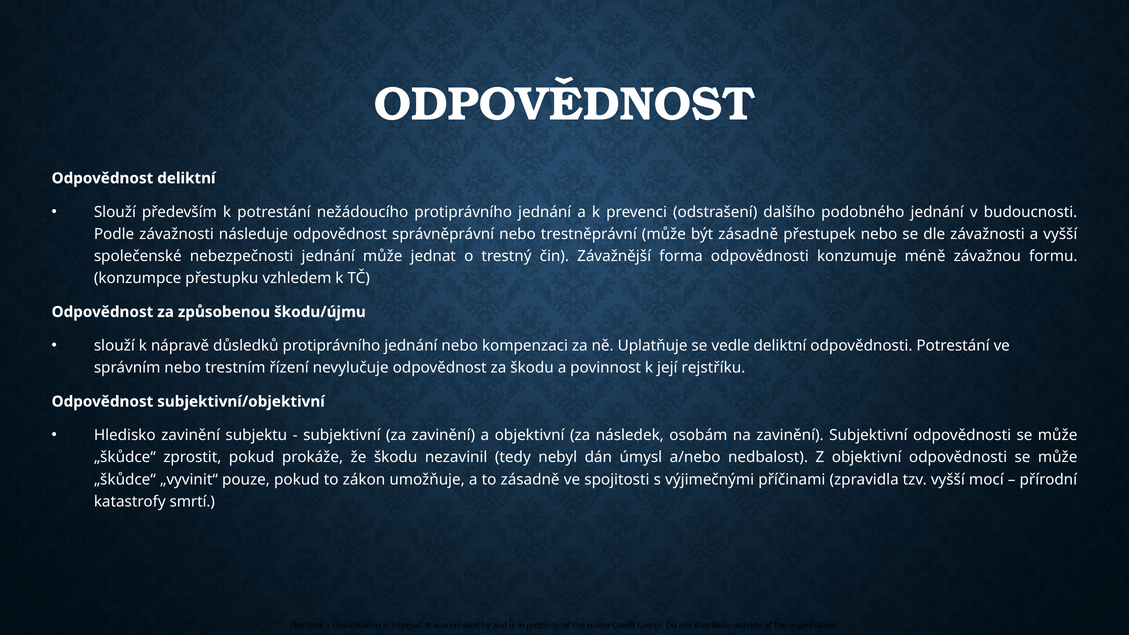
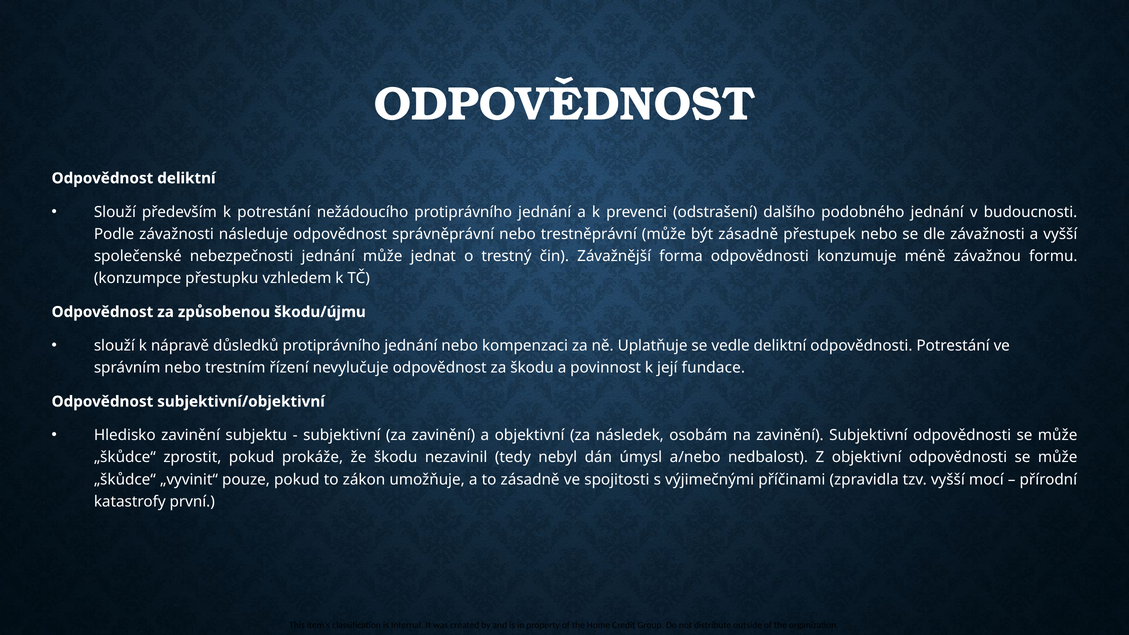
rejstříku: rejstříku -> fundace
smrtí: smrtí -> první
